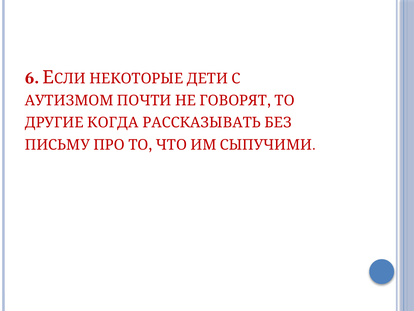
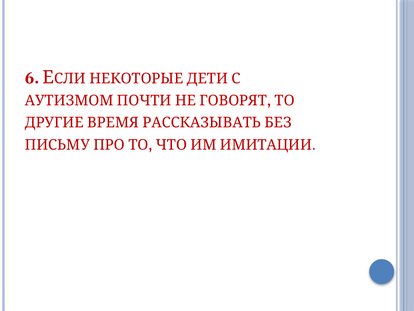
КОГДА: КОГДА -> ВРЕМЯ
СЫПУЧИМИ: СЫПУЧИМИ -> ИМИТАЦИИ
